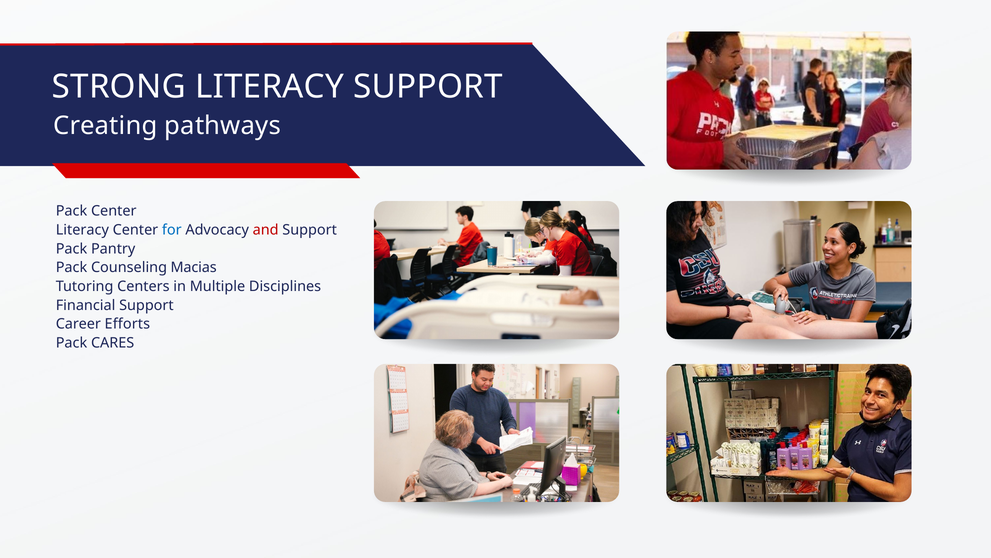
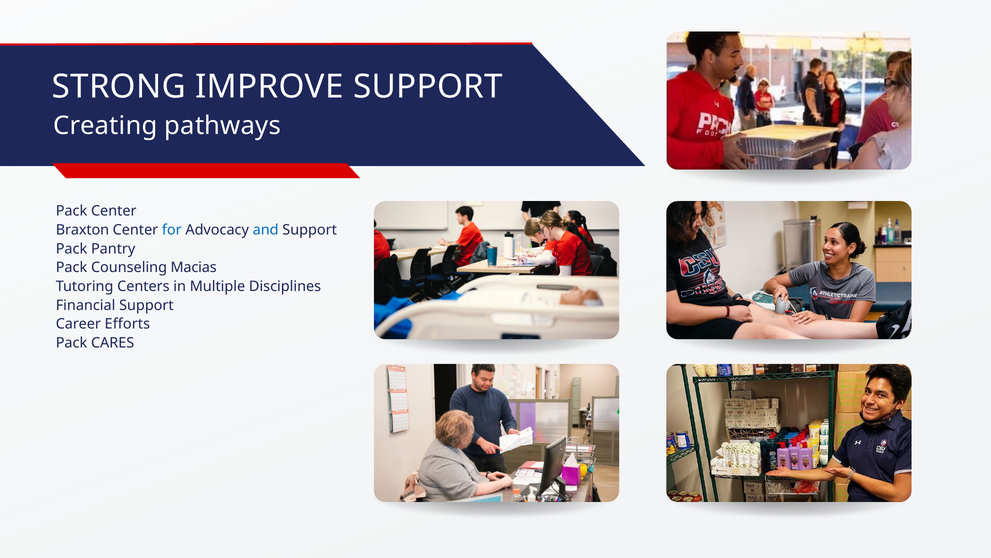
STRONG LITERACY: LITERACY -> IMPROVE
Literacy at (82, 230): Literacy -> Braxton
and colour: red -> blue
